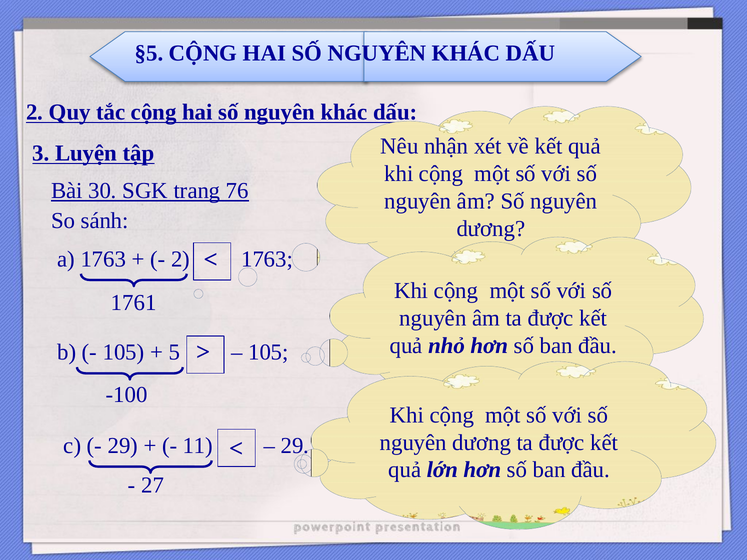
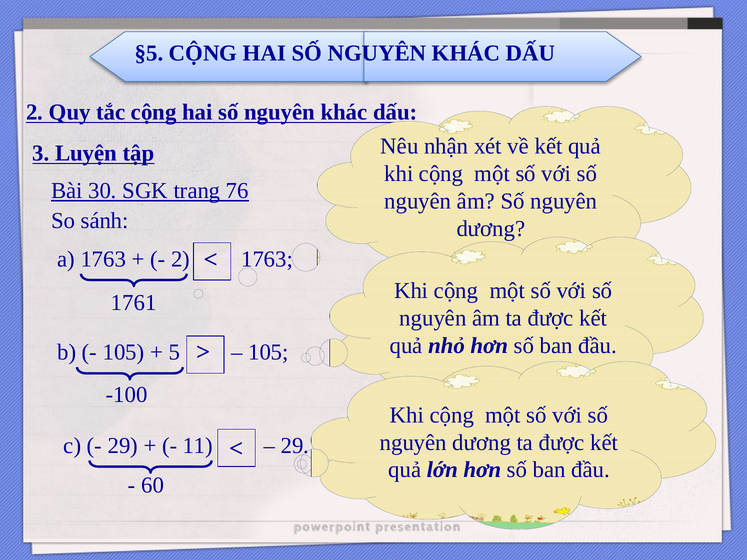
27: 27 -> 60
